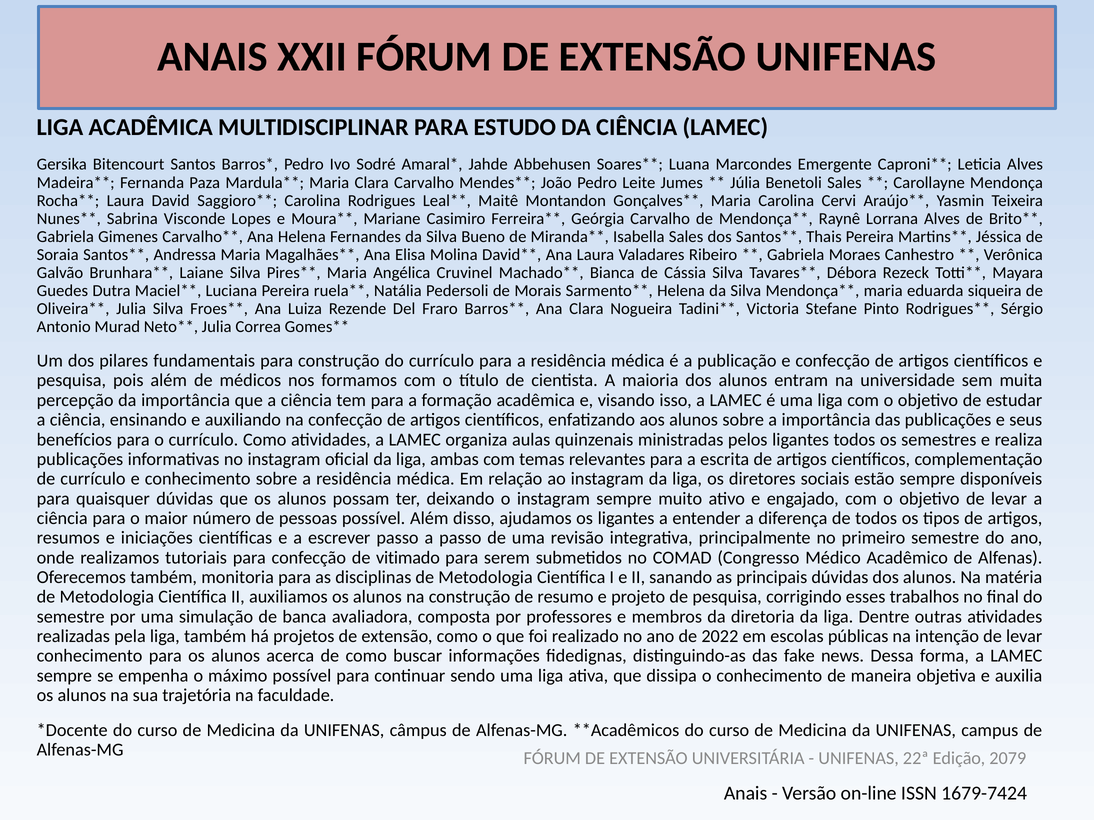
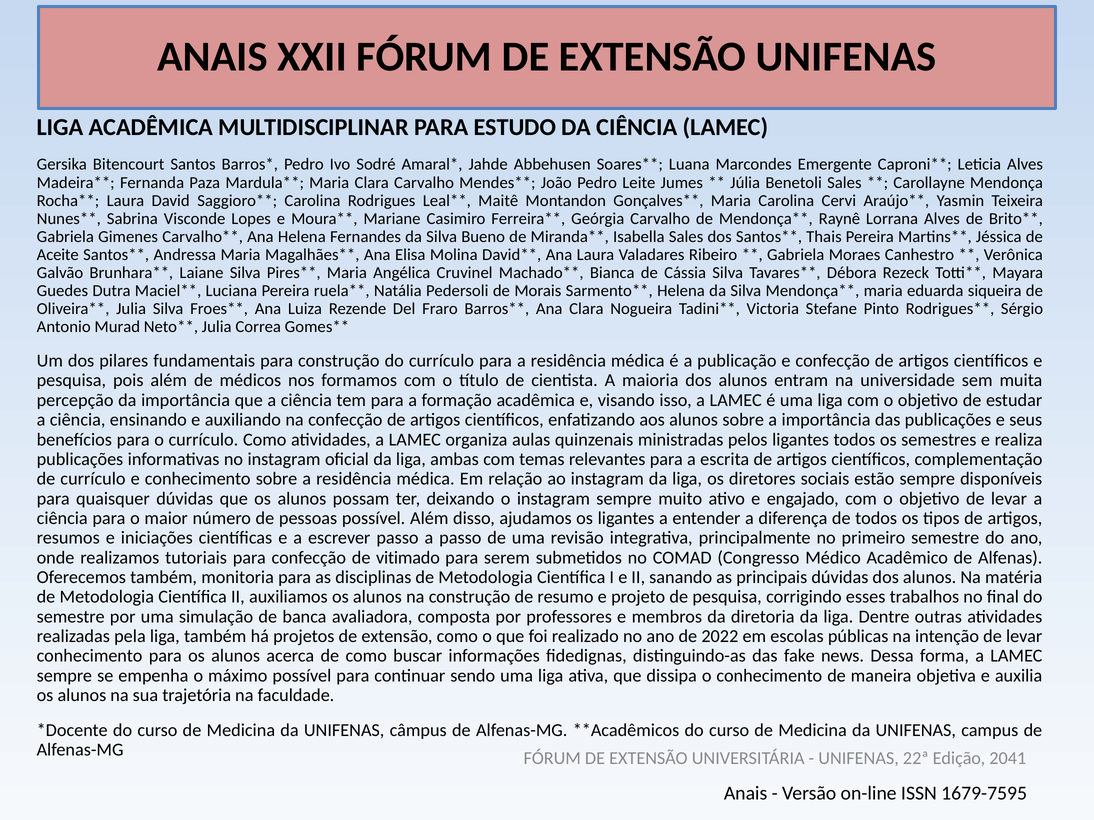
Soraia: Soraia -> Aceite
2079: 2079 -> 2041
1679-7424: 1679-7424 -> 1679-7595
